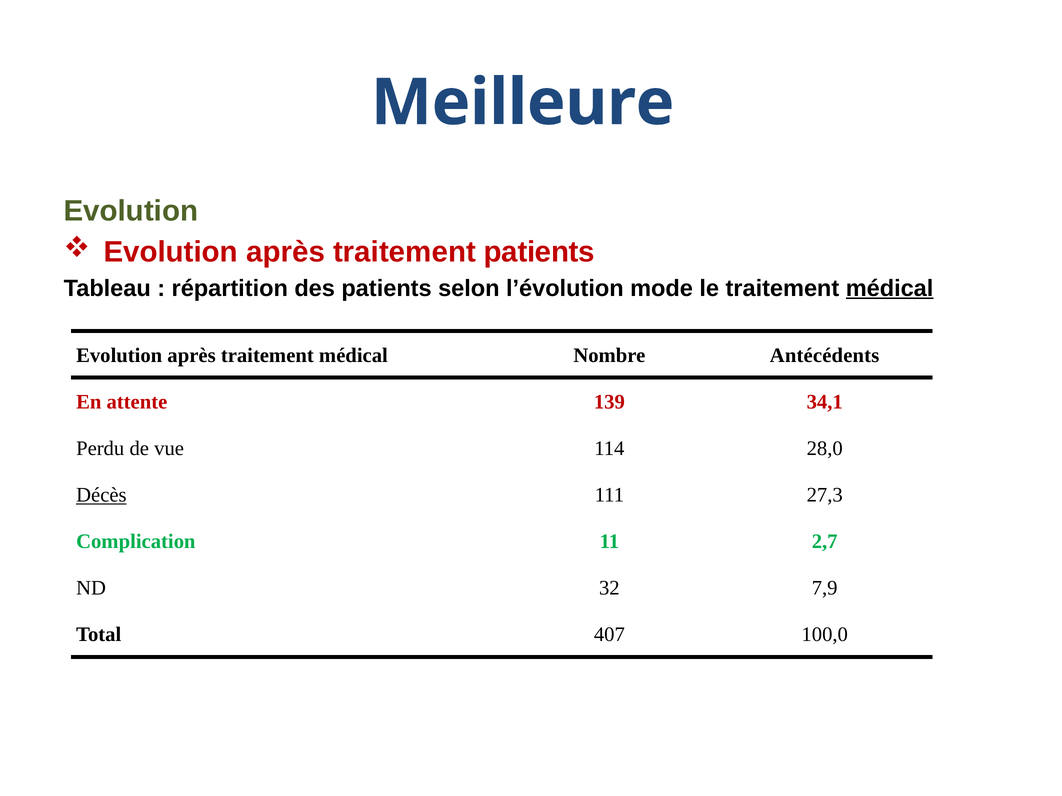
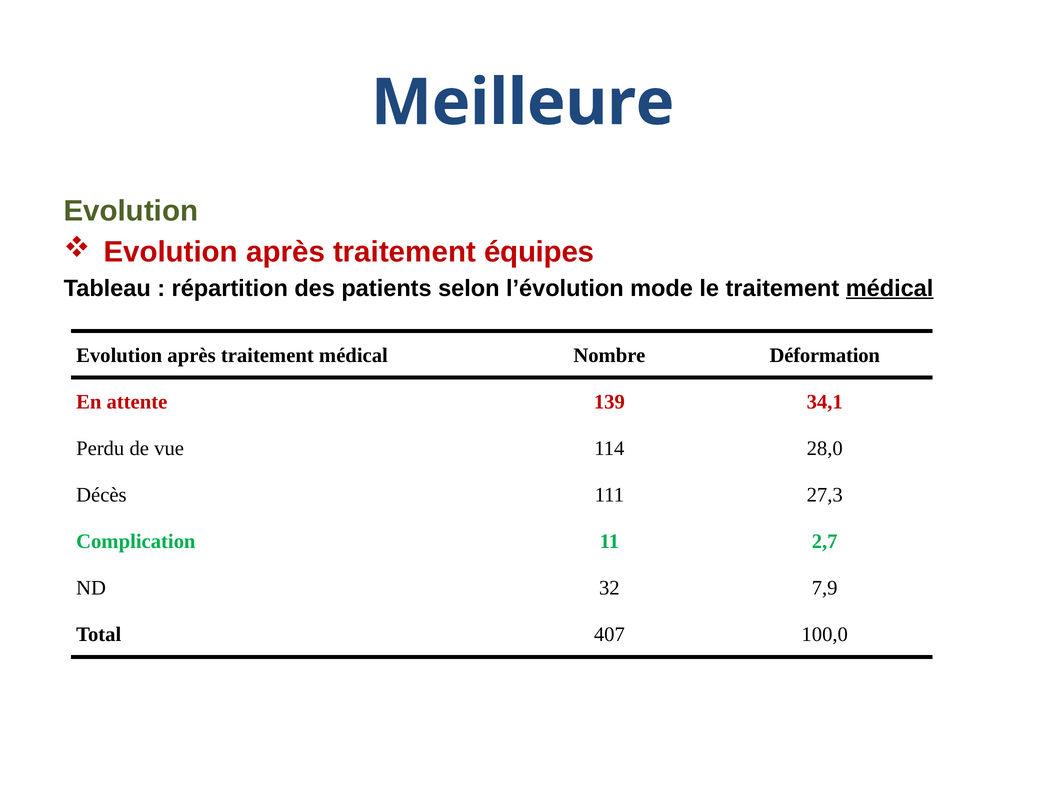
traitement patients: patients -> équipes
Antécédents: Antécédents -> Déformation
Décès underline: present -> none
